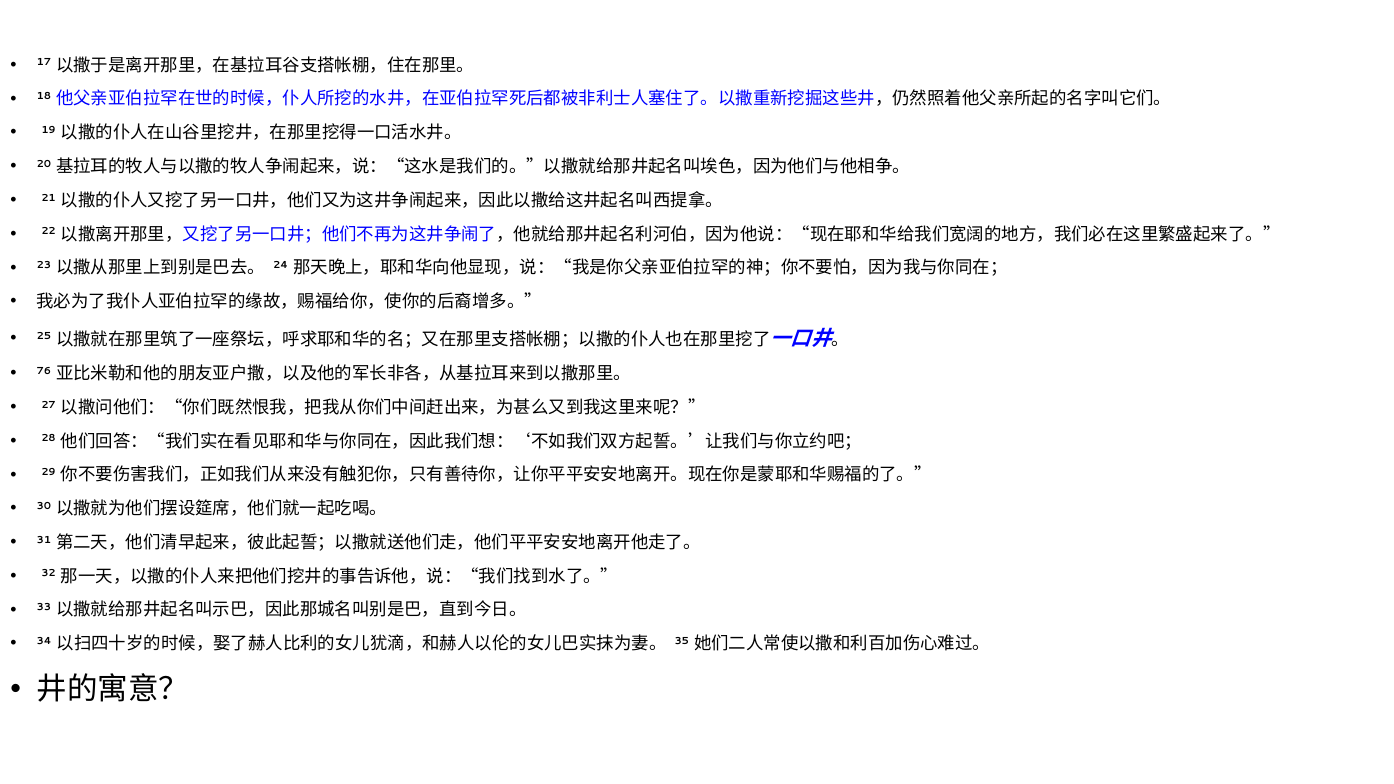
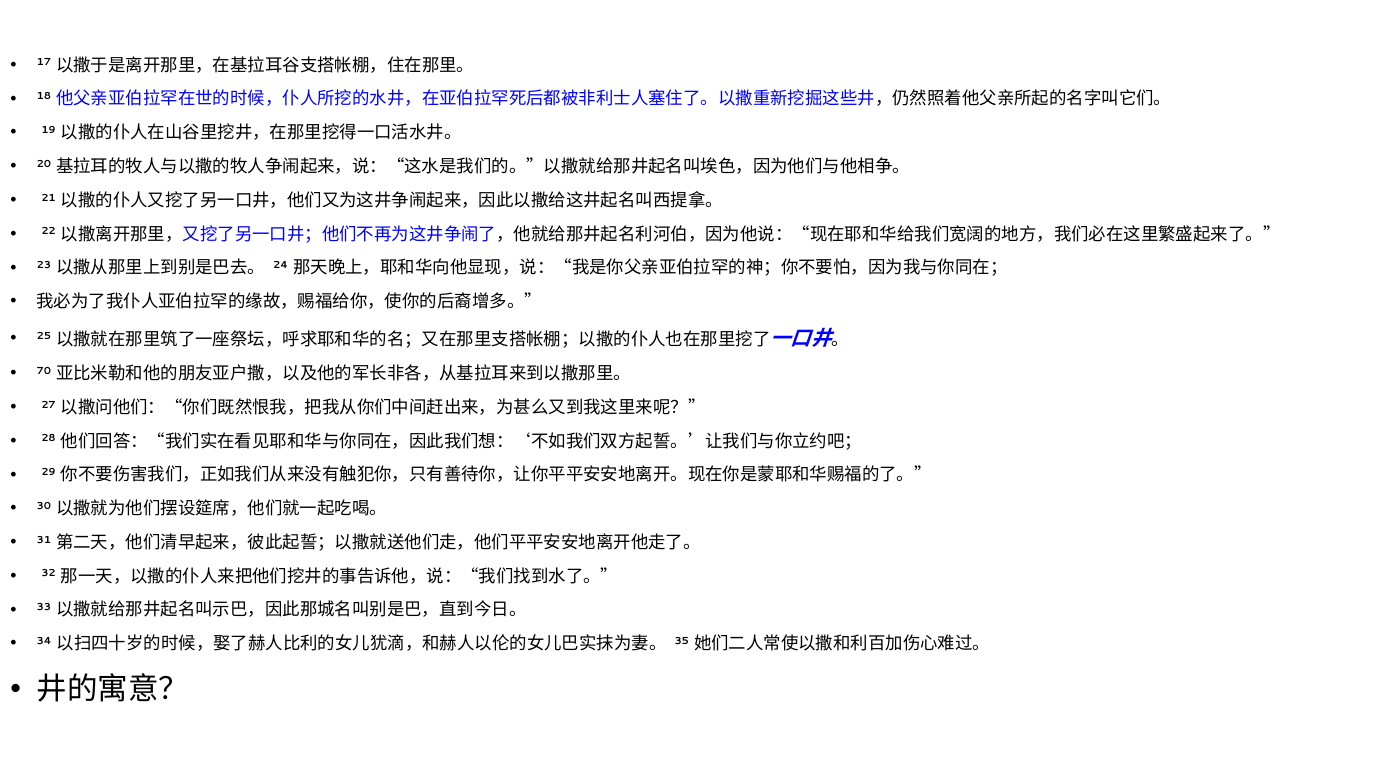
76: 76 -> 70
